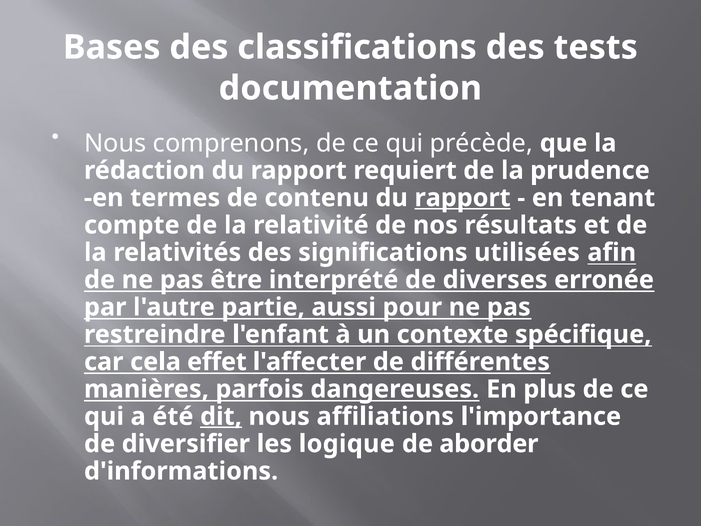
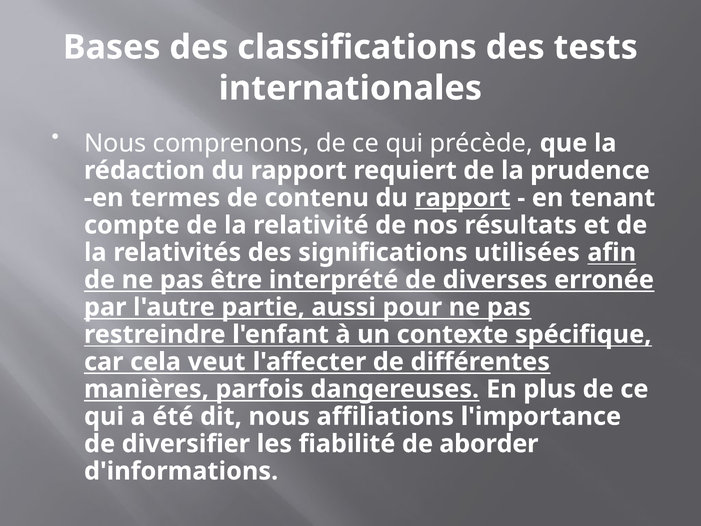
documentation: documentation -> internationales
effet: effet -> veut
dit underline: present -> none
logique: logique -> fiabilité
